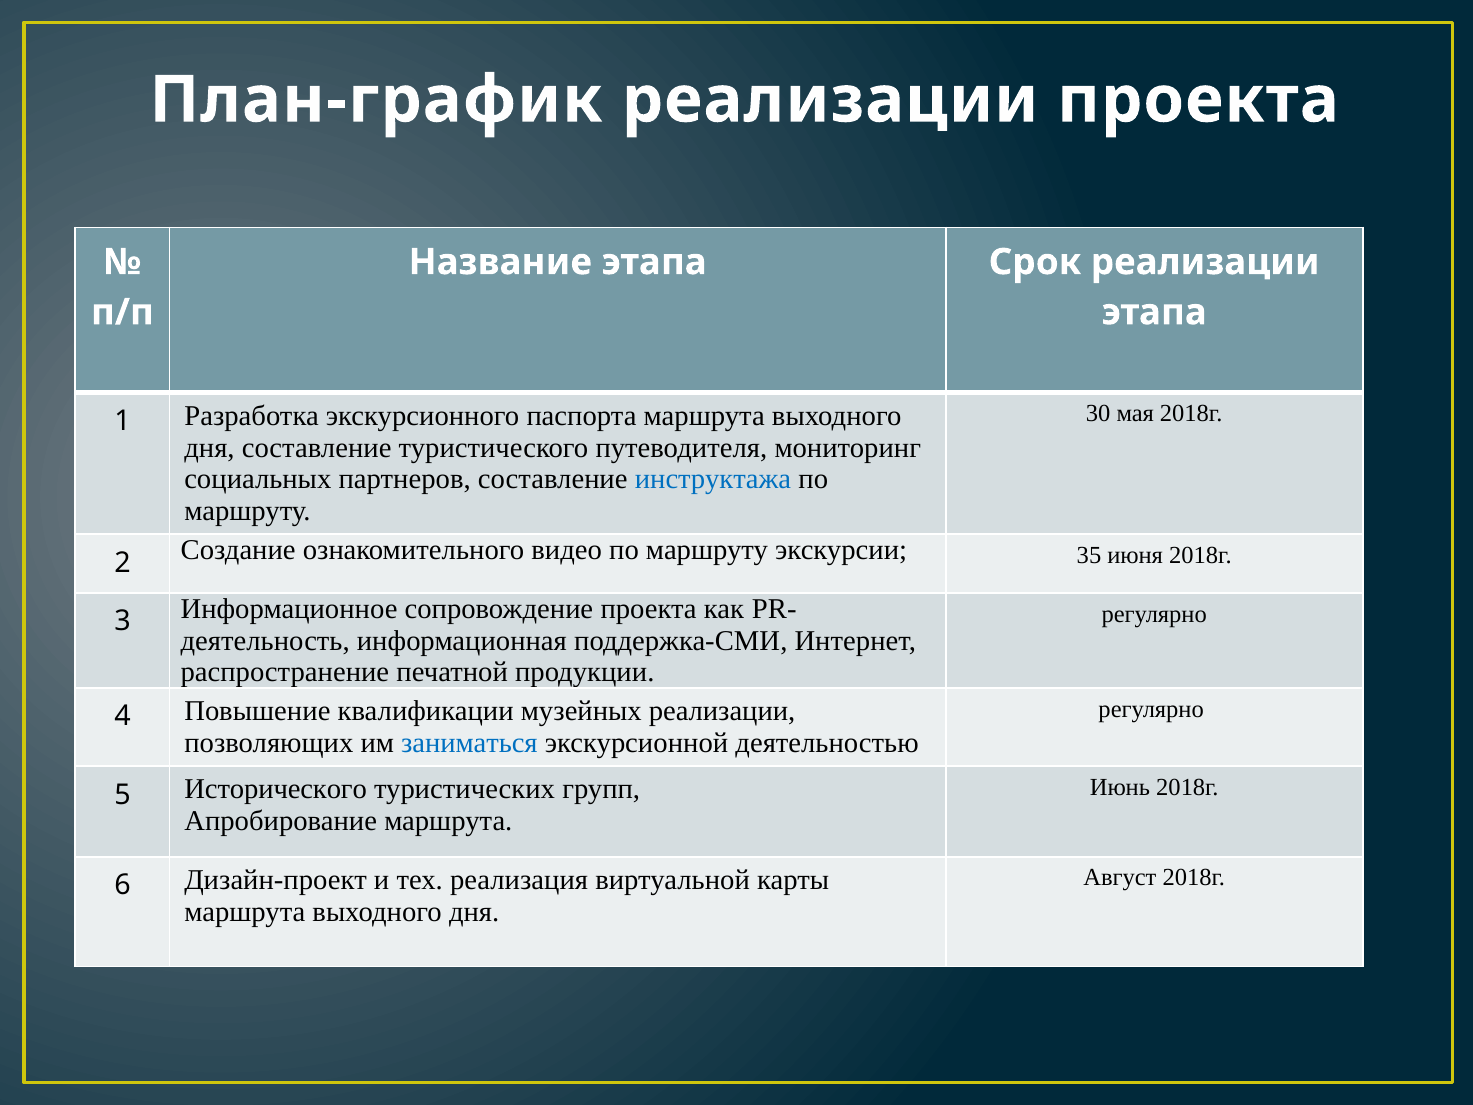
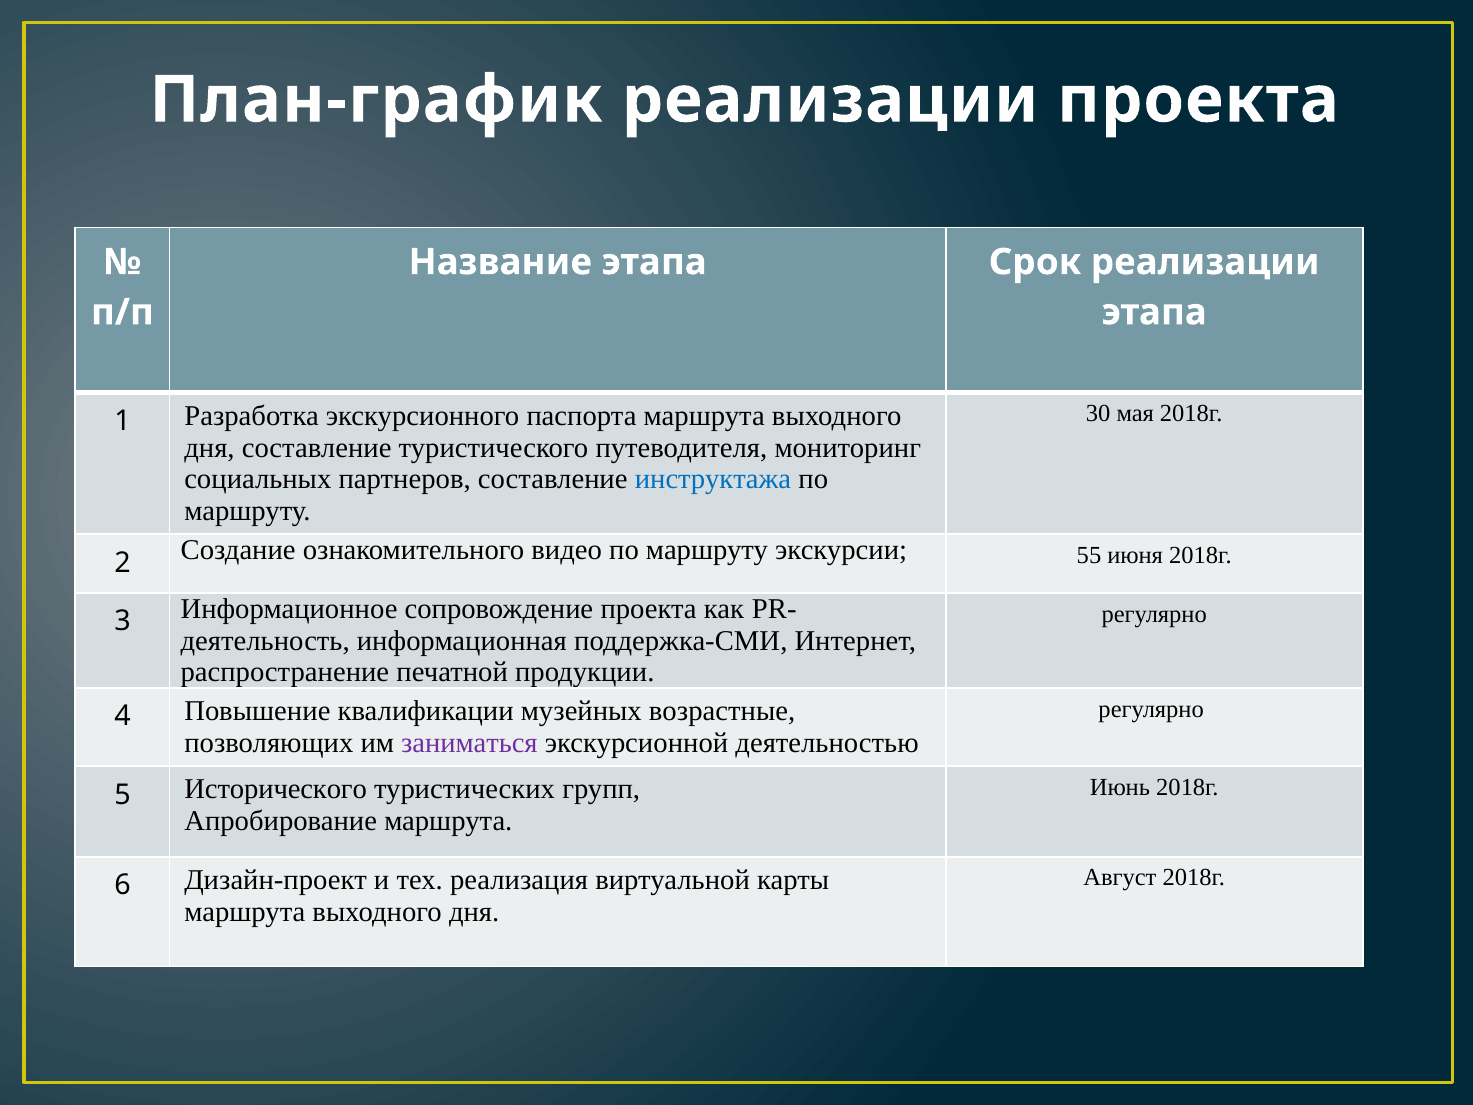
35: 35 -> 55
музейных реализации: реализации -> возрастные
заниматься colour: blue -> purple
